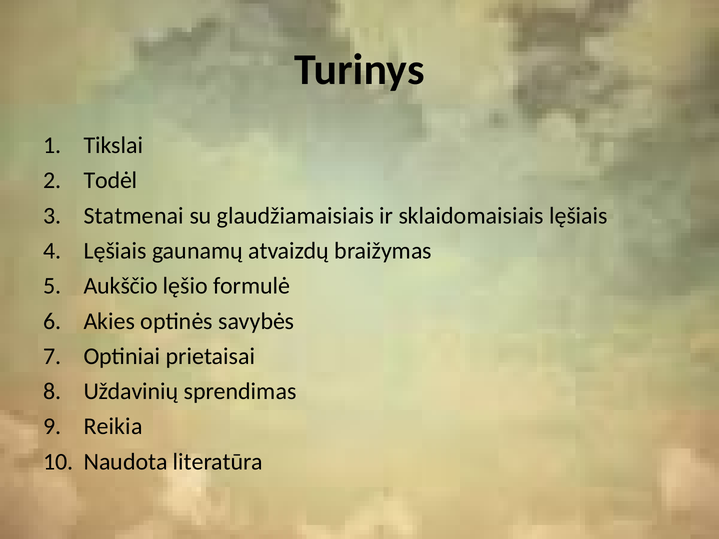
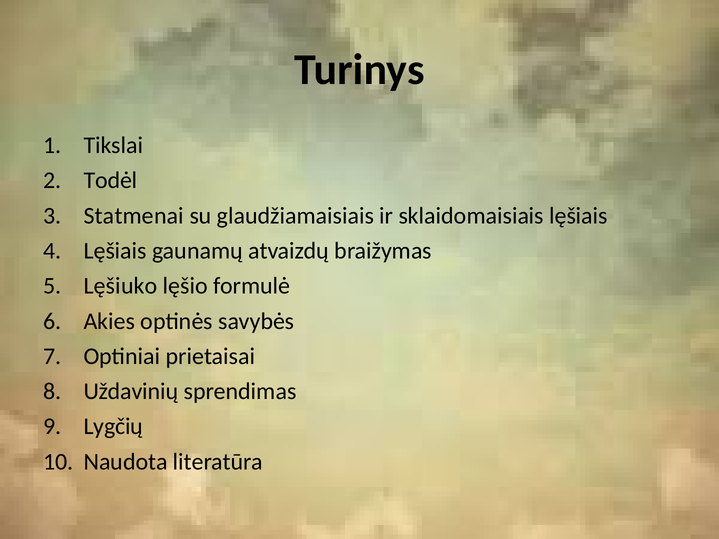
Aukščio: Aukščio -> Lęšiuko
Reikia: Reikia -> Lygčių
